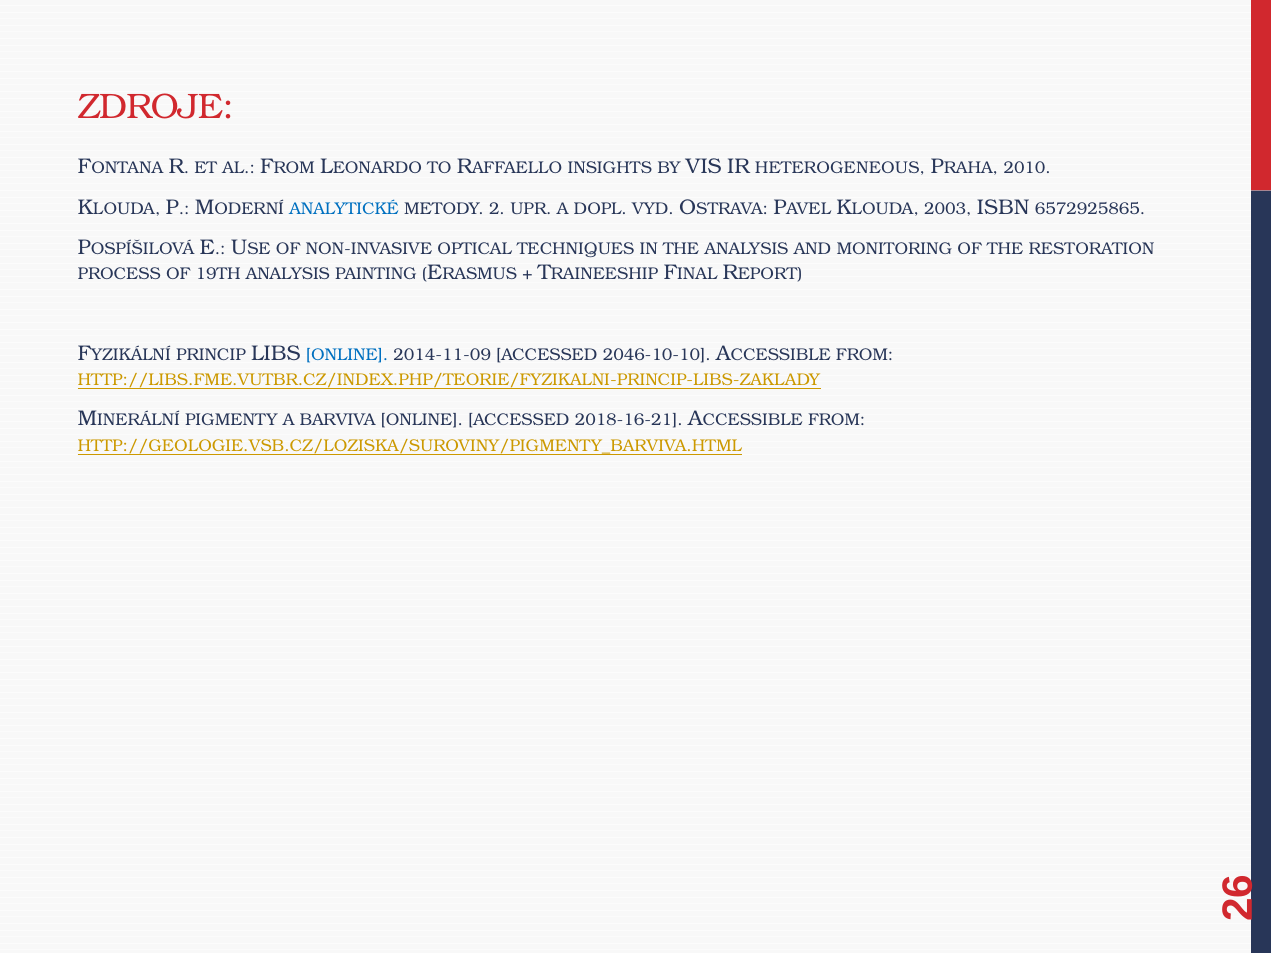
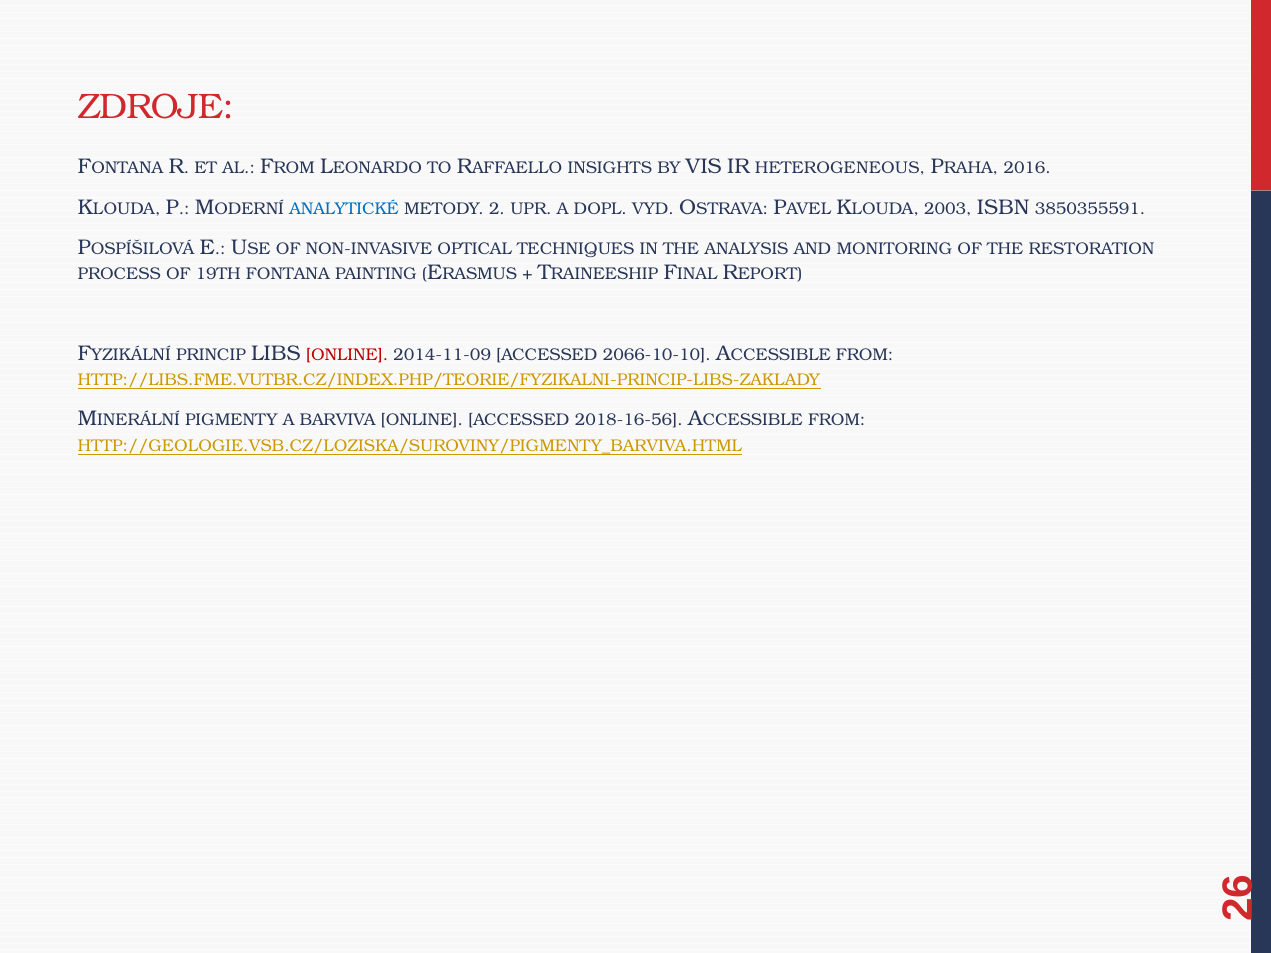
2010: 2010 -> 2016
6572925865: 6572925865 -> 3850355591
19TH ANALYSIS: ANALYSIS -> FONTANA
ONLINE at (347, 355) colour: blue -> red
2046-10-10: 2046-10-10 -> 2066-10-10
2018-16-21: 2018-16-21 -> 2018-16-56
